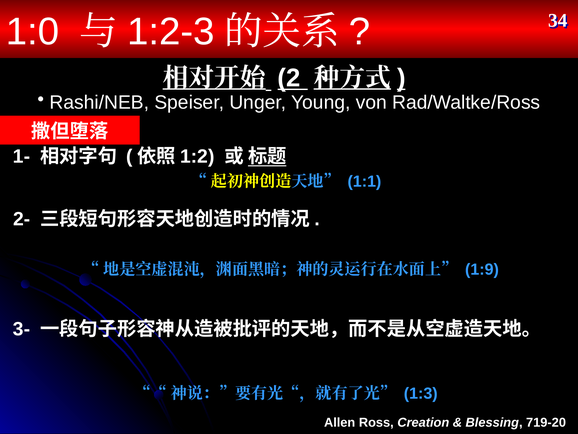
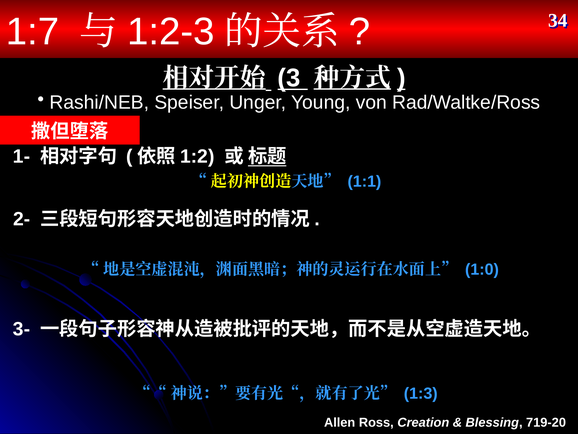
1:0: 1:0 -> 1:7
2: 2 -> 3
1:9: 1:9 -> 1:0
